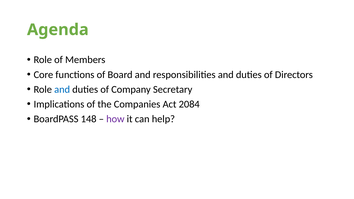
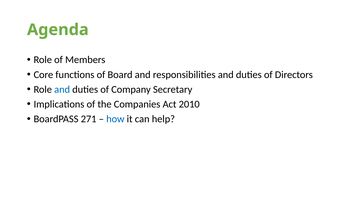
2084: 2084 -> 2010
148: 148 -> 271
how colour: purple -> blue
